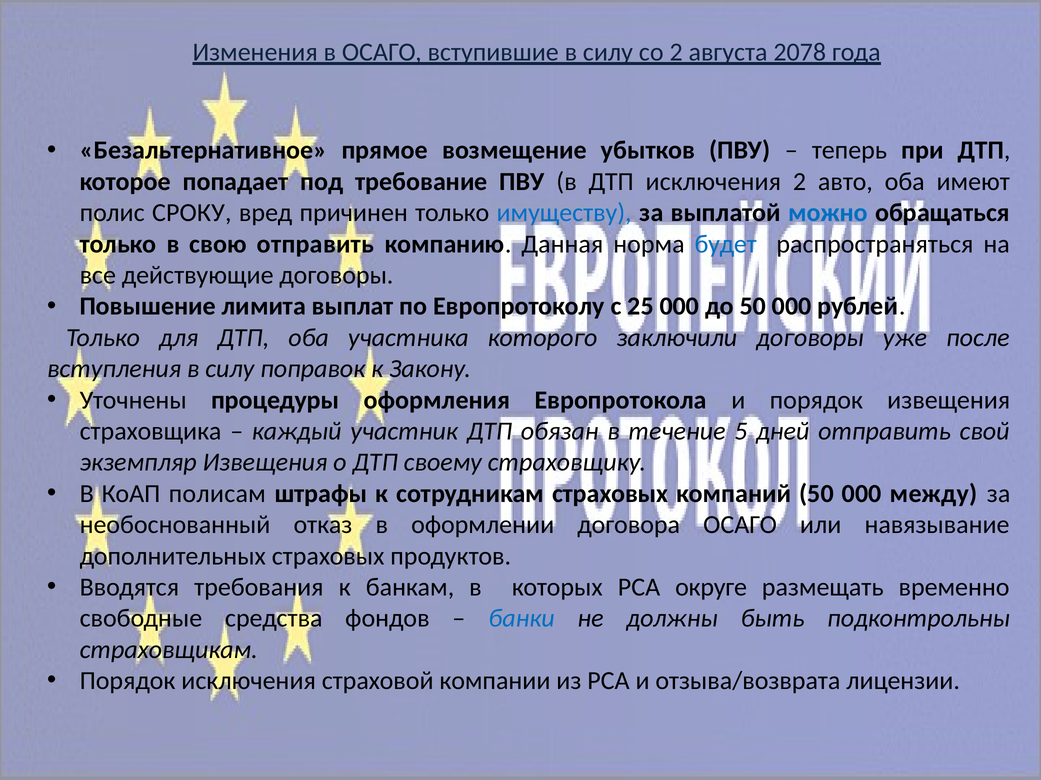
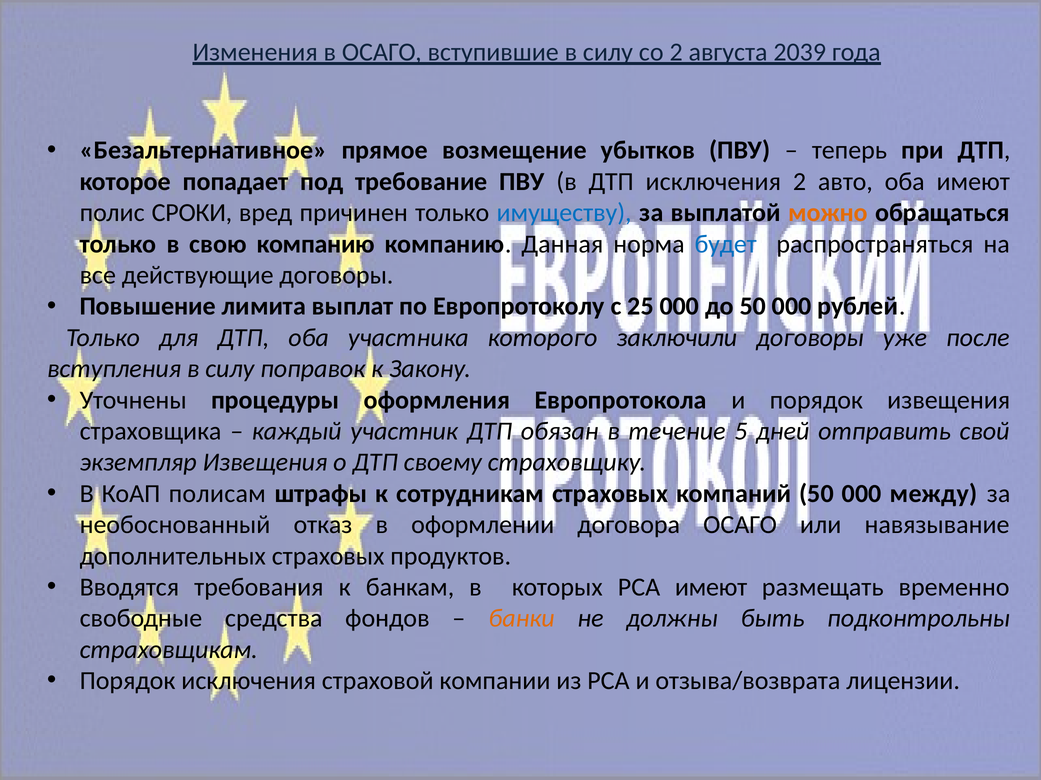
2078: 2078 -> 2039
СРОКУ: СРОКУ -> СРОКИ
можно colour: blue -> orange
свою отправить: отправить -> компанию
РСА округе: округе -> имеют
банки colour: blue -> orange
